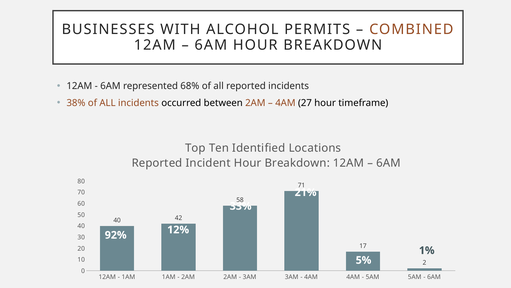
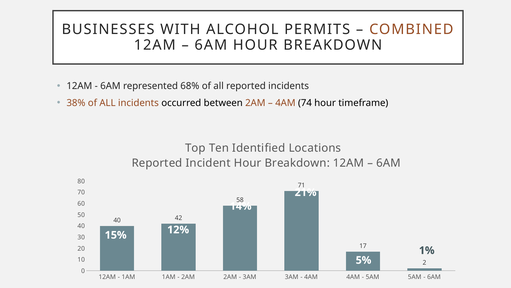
27: 27 -> 74
33%: 33% -> 14%
92%: 92% -> 15%
